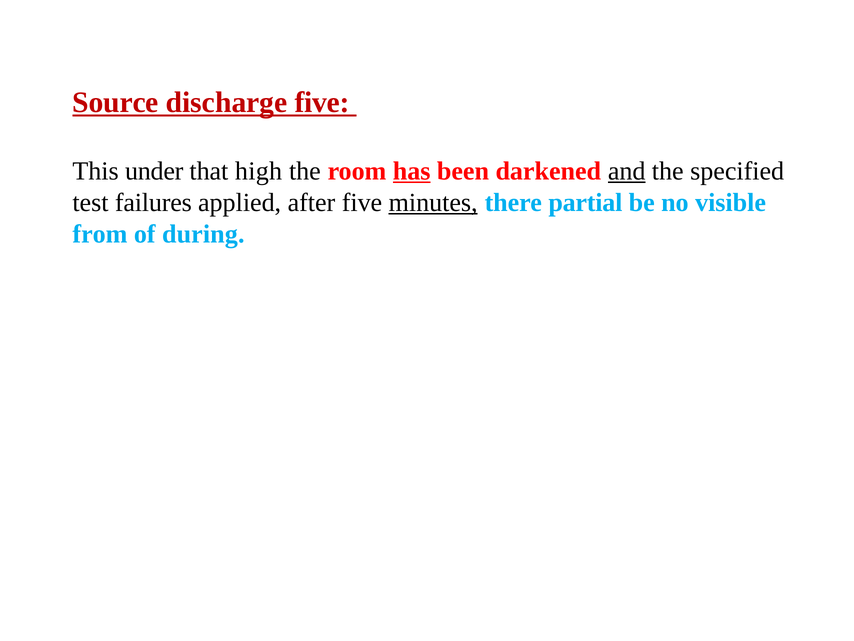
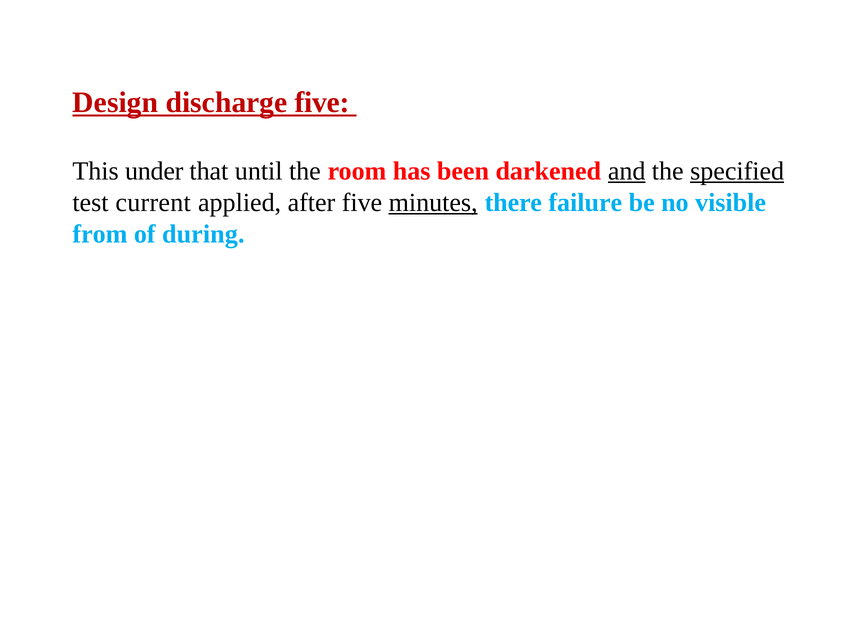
Source: Source -> Design
high: high -> until
has underline: present -> none
specified underline: none -> present
failures: failures -> current
partial: partial -> failure
